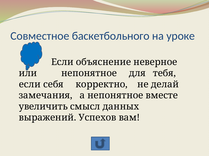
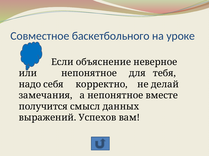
если at (30, 85): если -> надо
увеличить: увеличить -> получится
